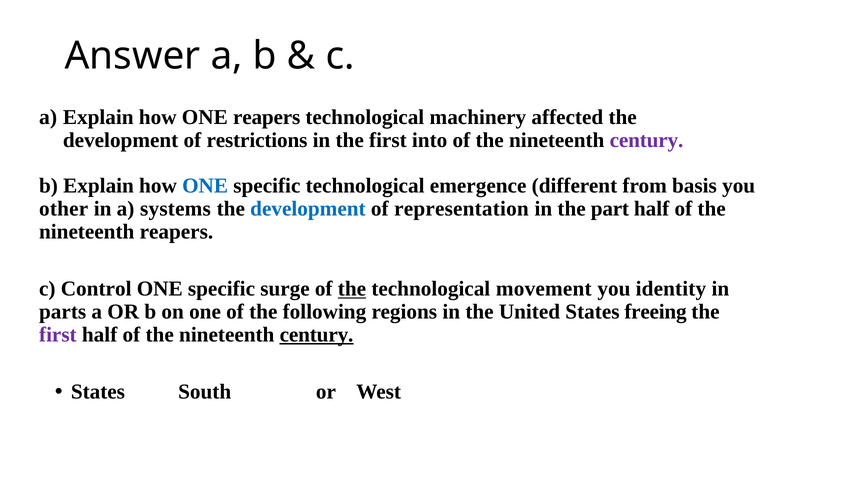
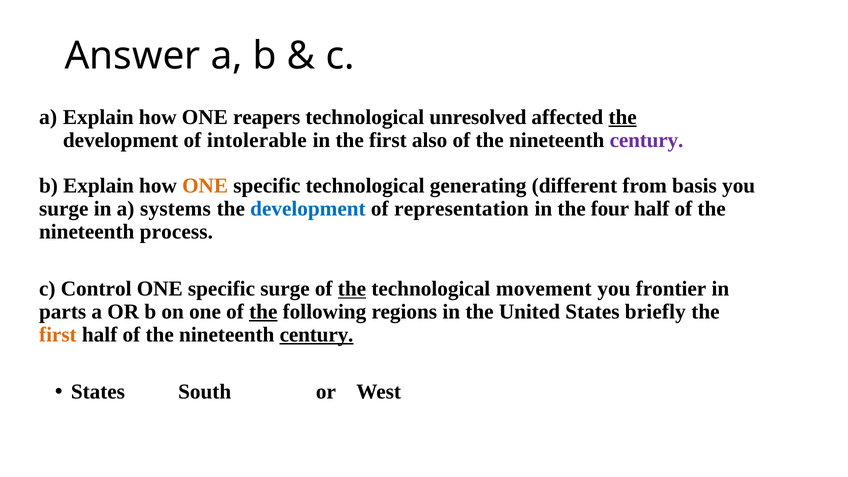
machinery: machinery -> unresolved
the at (623, 117) underline: none -> present
restrictions: restrictions -> intolerable
into: into -> also
ONE at (205, 186) colour: blue -> orange
emergence: emergence -> generating
other at (64, 209): other -> surge
part: part -> four
nineteenth reapers: reapers -> process
identity: identity -> frontier
the at (263, 312) underline: none -> present
freeing: freeing -> briefly
first at (58, 335) colour: purple -> orange
